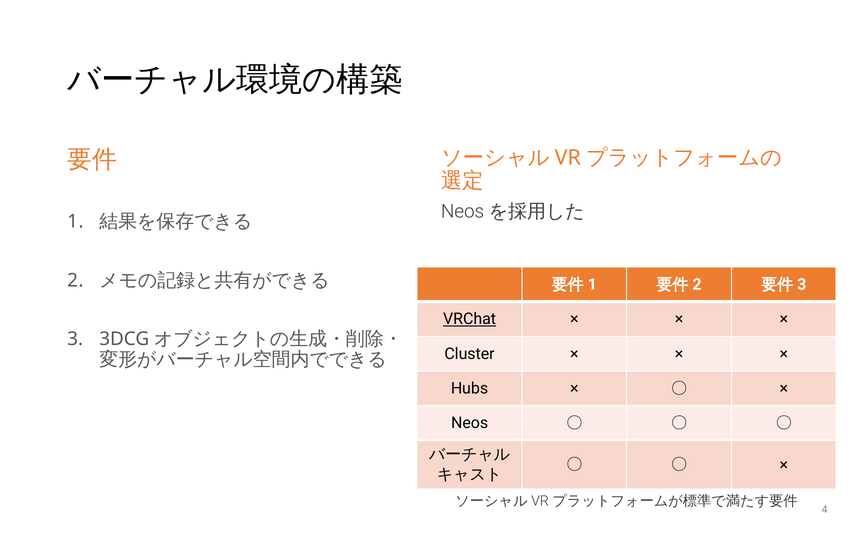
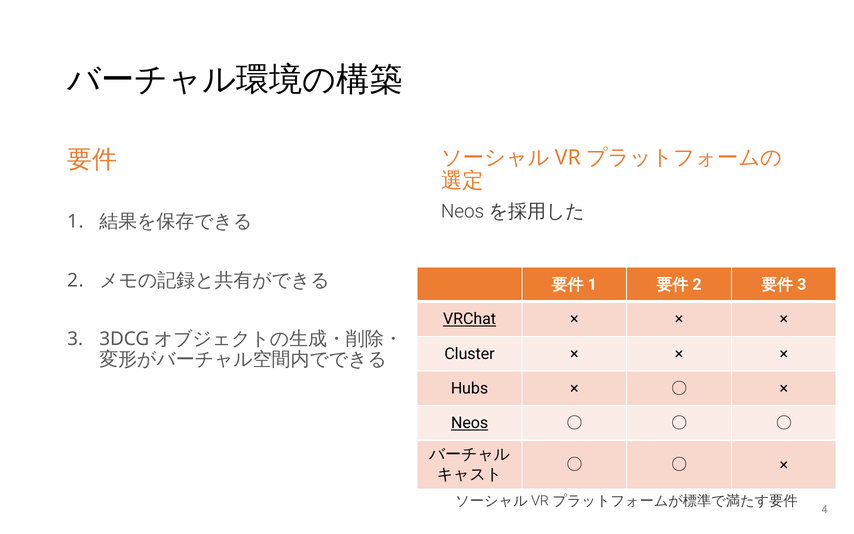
Neos underline: none -> present
